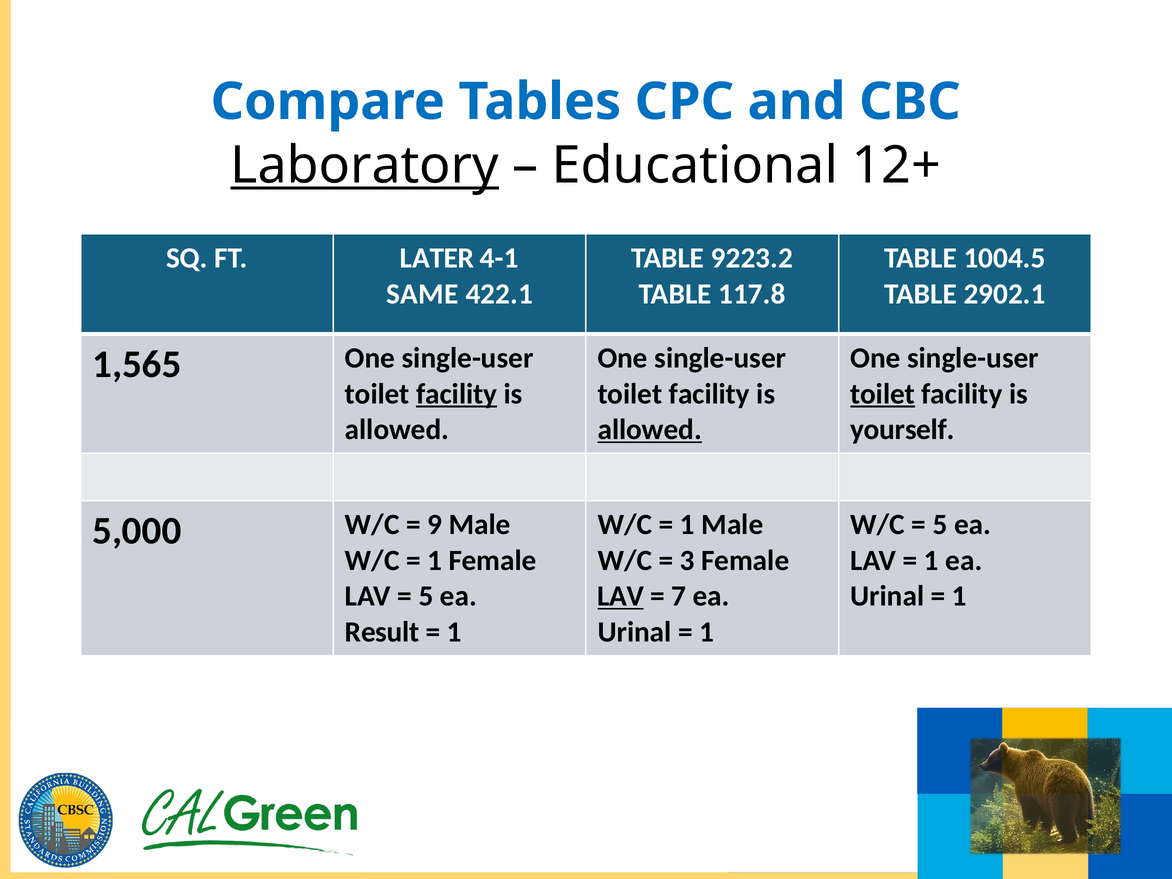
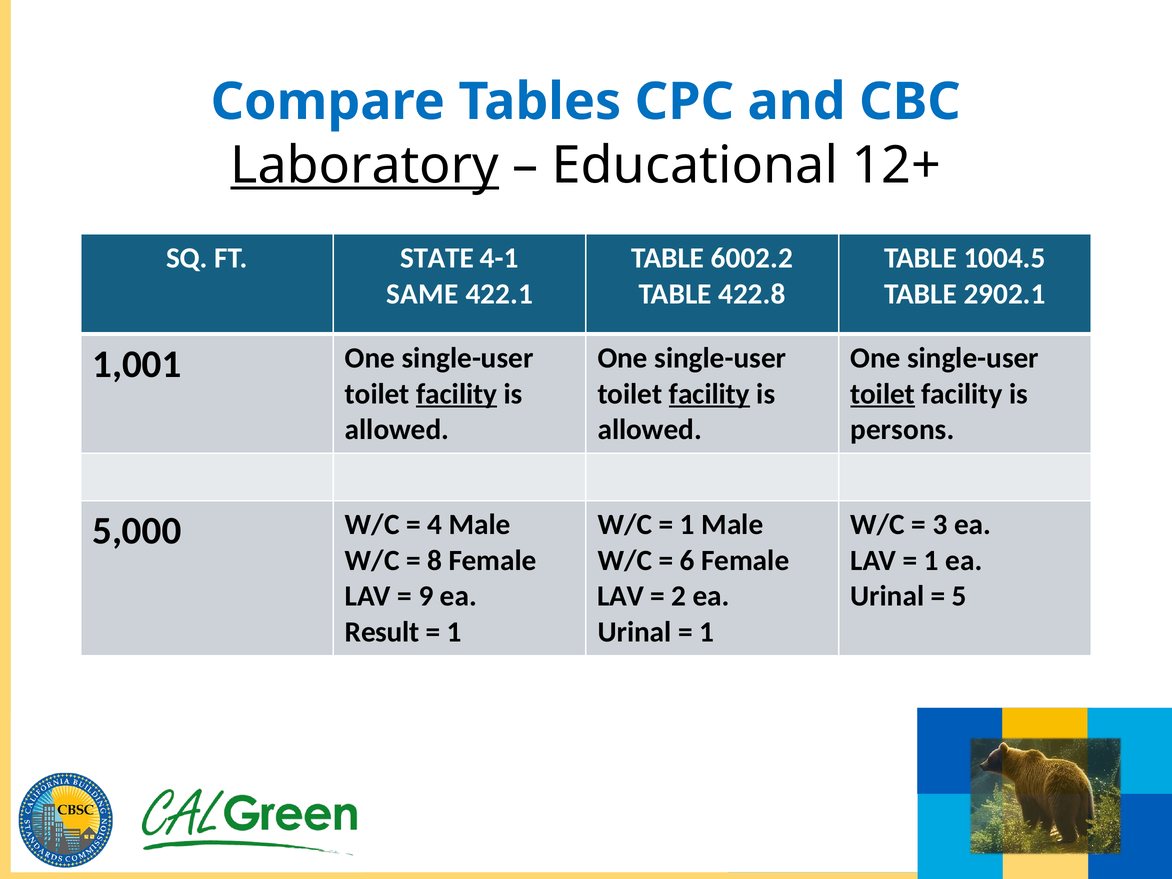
LATER: LATER -> STATE
9223.2: 9223.2 -> 6002.2
117.8: 117.8 -> 422.8
1,565: 1,565 -> 1,001
facility at (709, 394) underline: none -> present
allowed at (650, 430) underline: present -> none
yourself: yourself -> persons
5 at (940, 525): 5 -> 3
9: 9 -> 4
1 at (435, 561): 1 -> 8
3: 3 -> 6
5 at (426, 596): 5 -> 9
LAV at (621, 596) underline: present -> none
7: 7 -> 2
1 at (959, 596): 1 -> 5
